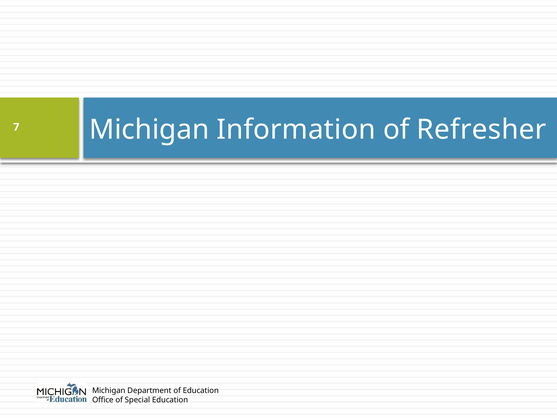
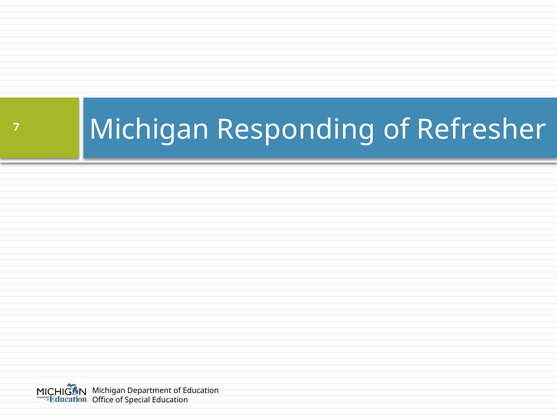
Information: Information -> Responding
